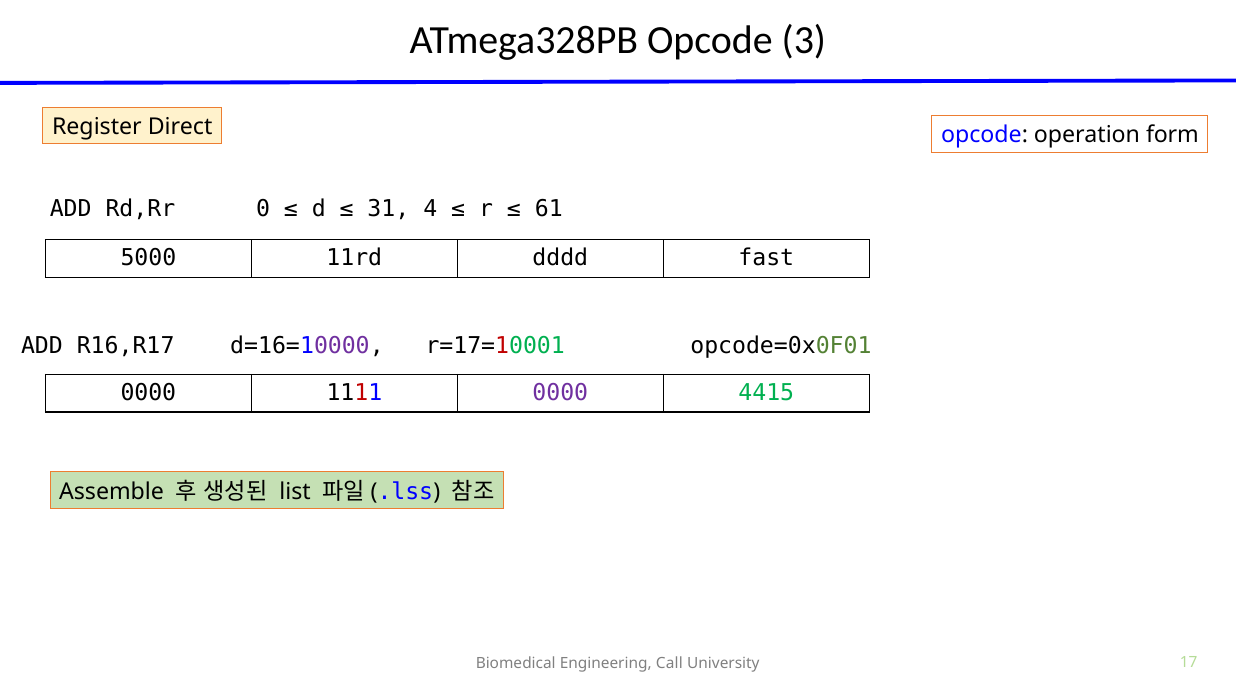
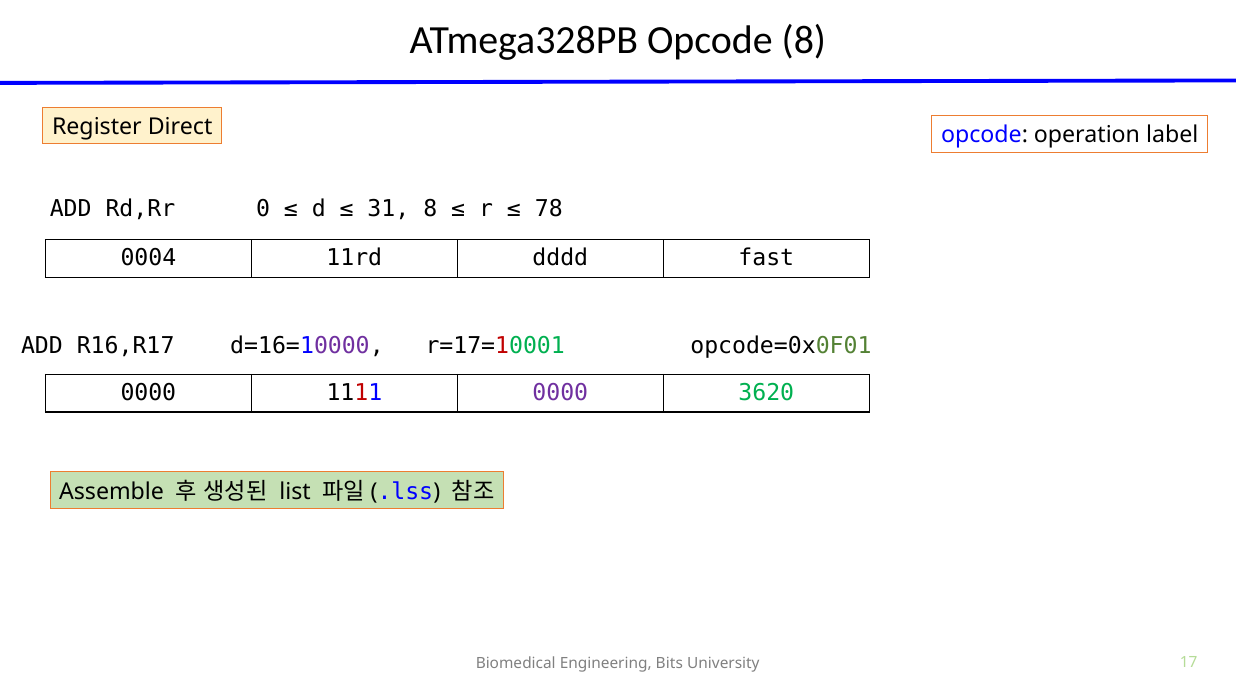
Opcode 3: 3 -> 8
form: form -> label
31 4: 4 -> 8
61: 61 -> 78
5000: 5000 -> 0004
4415: 4415 -> 3620
Call: Call -> Bits
